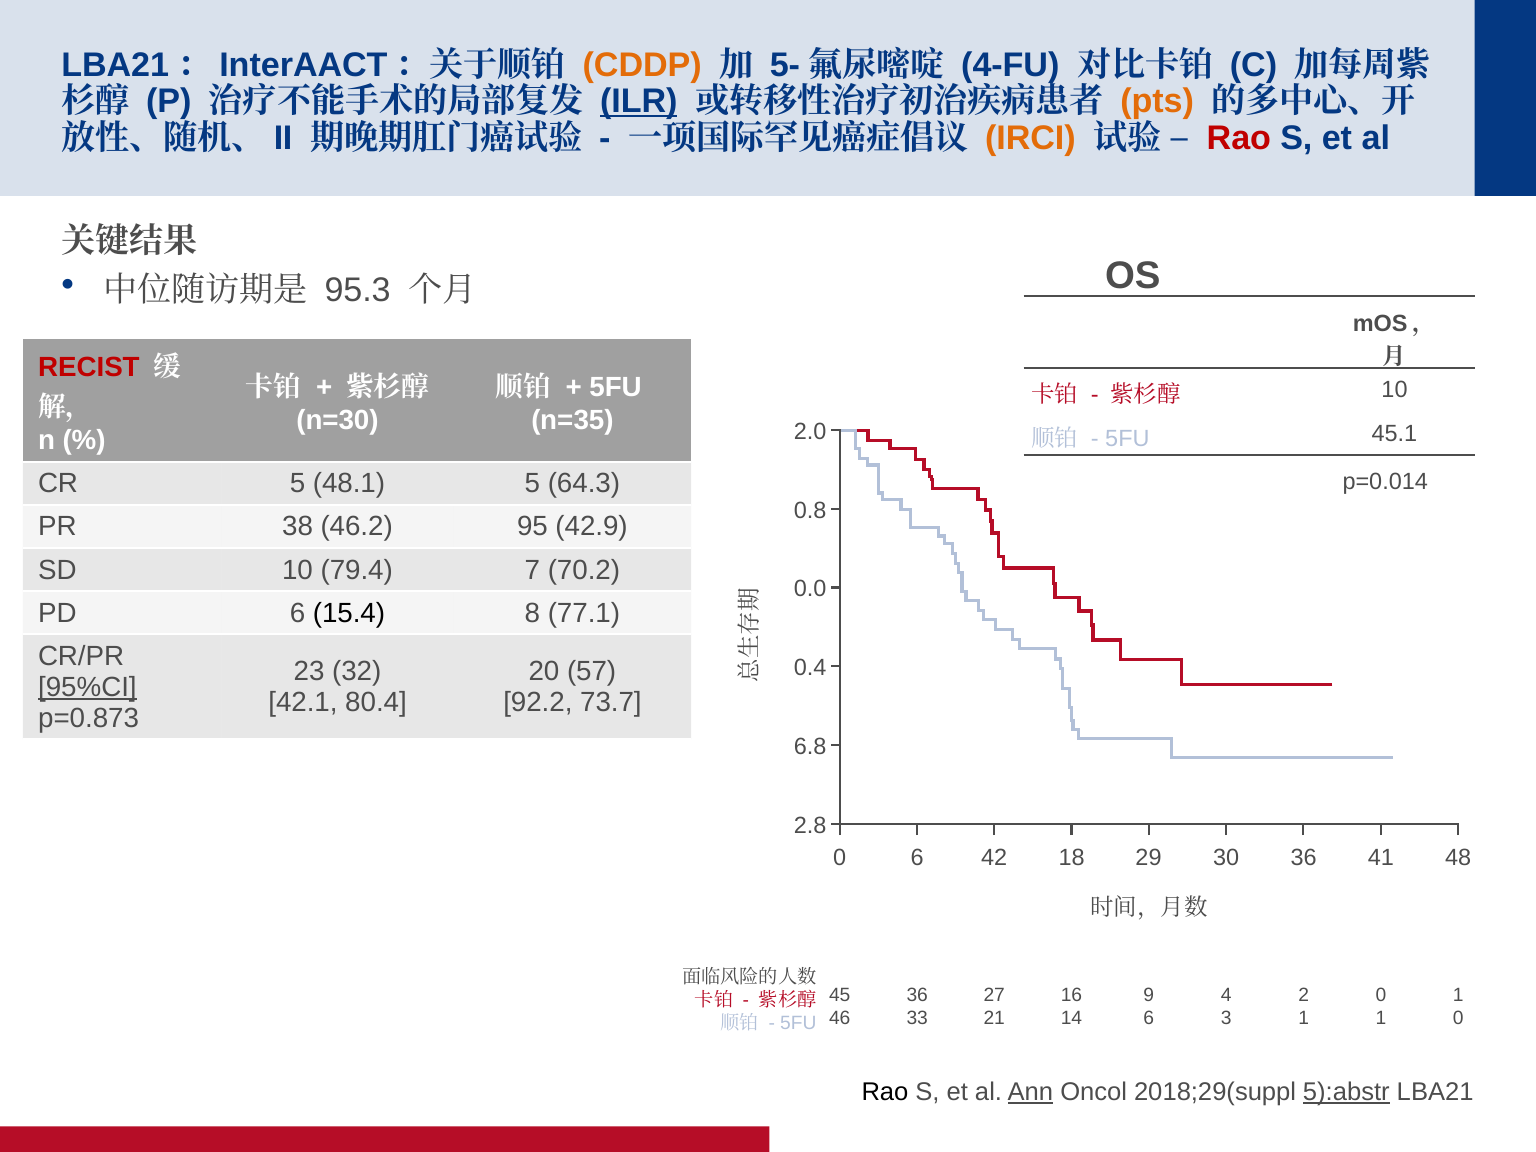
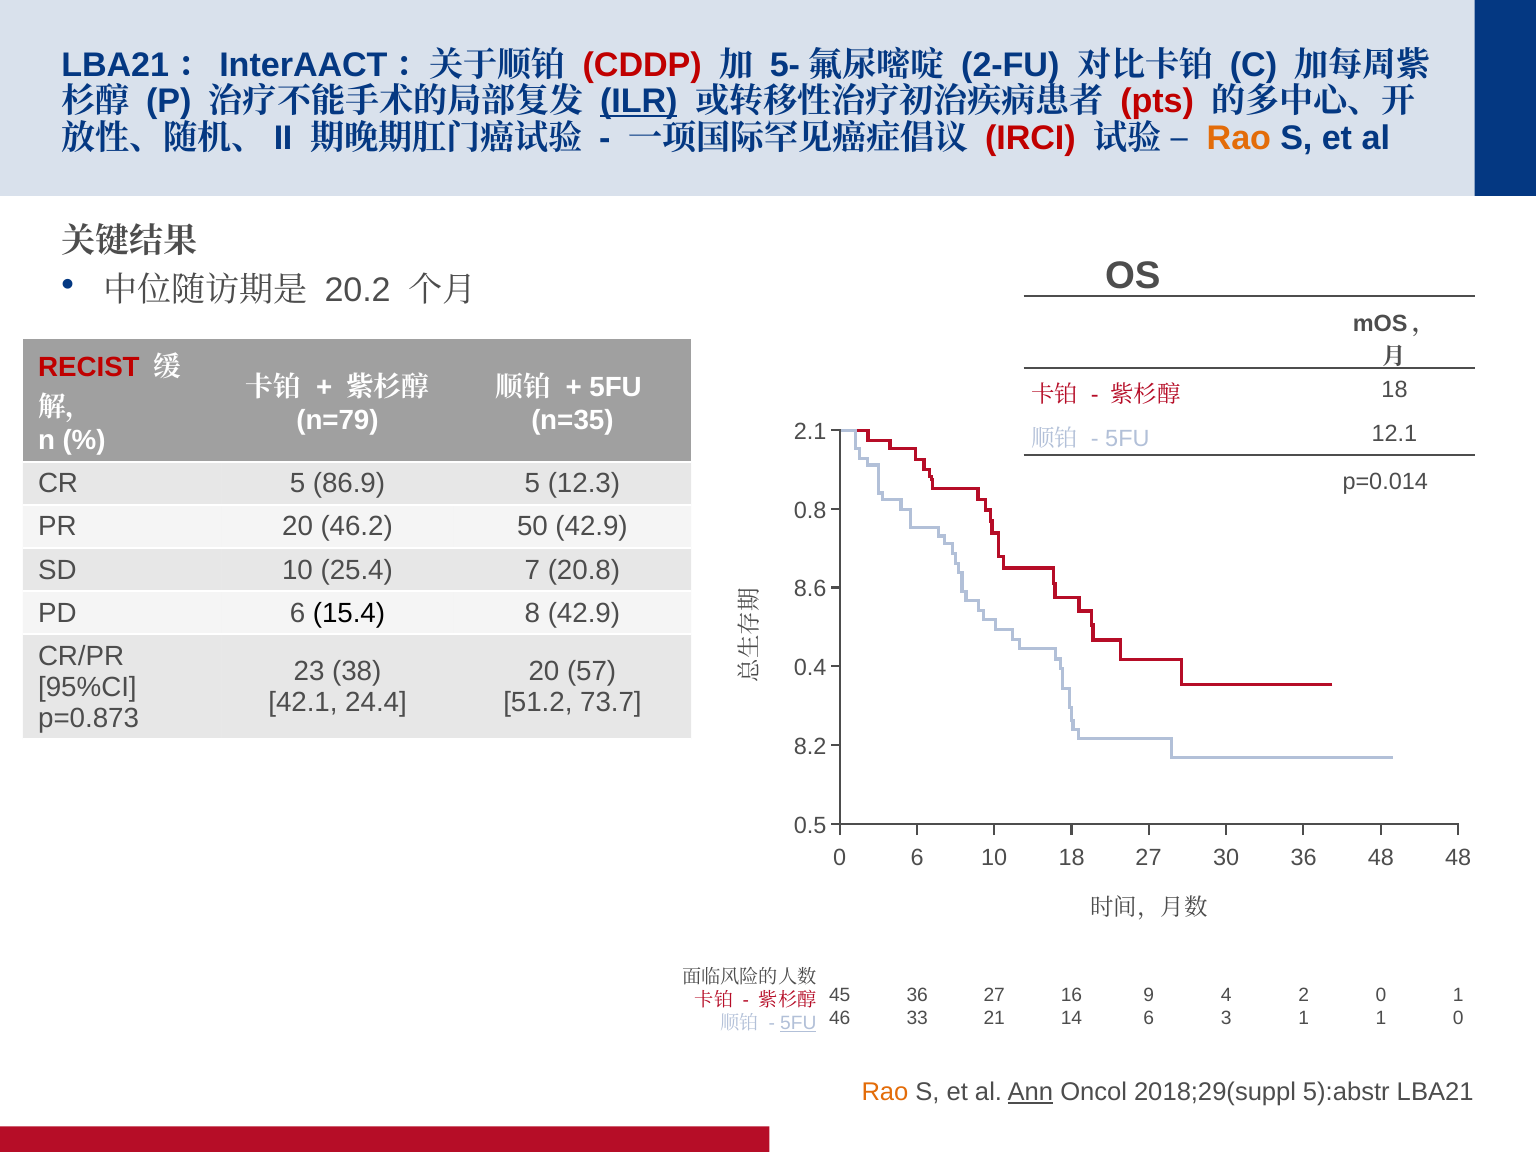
CDDP colour: orange -> red
4-FU: 4-FU -> 2-FU
pts colour: orange -> red
IRCI colour: orange -> red
Rao at (1239, 138) colour: red -> orange
95.3: 95.3 -> 20.2
10 at (1395, 390): 10 -> 18
n=30: n=30 -> n=79
2.0: 2.0 -> 2.1
45.1: 45.1 -> 12.1
48.1: 48.1 -> 86.9
64.3: 64.3 -> 12.3
PR 38: 38 -> 20
95: 95 -> 50
79.4: 79.4 -> 25.4
70.2: 70.2 -> 20.8
0.0: 0.0 -> 8.6
8 77.1: 77.1 -> 42.9
32: 32 -> 38
95%CI underline: present -> none
80.4: 80.4 -> 24.4
92.2: 92.2 -> 51.2
6.8: 6.8 -> 8.2
2.8: 2.8 -> 0.5
6 42: 42 -> 10
18 29: 29 -> 27
30 41: 41 -> 48
5FU at (798, 1024) underline: none -> present
Rao at (885, 1092) colour: black -> orange
5):abstr underline: present -> none
